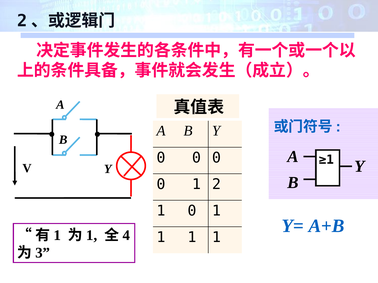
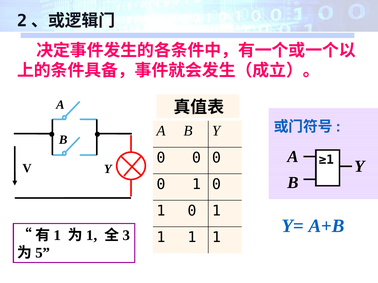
2 at (217, 185): 2 -> 0
4: 4 -> 3
3: 3 -> 5
